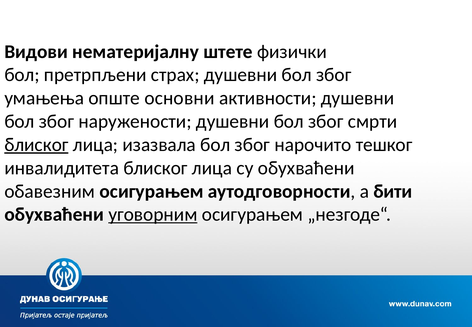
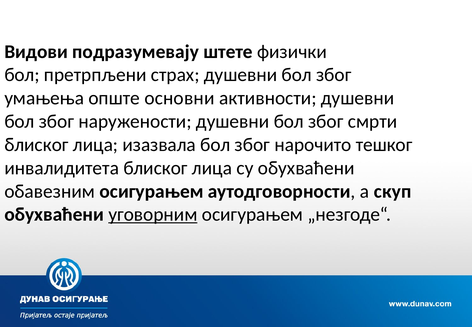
нематеријалну: нематеријалну -> подразумевају
блиског at (36, 145) underline: present -> none
бити: бити -> скуп
